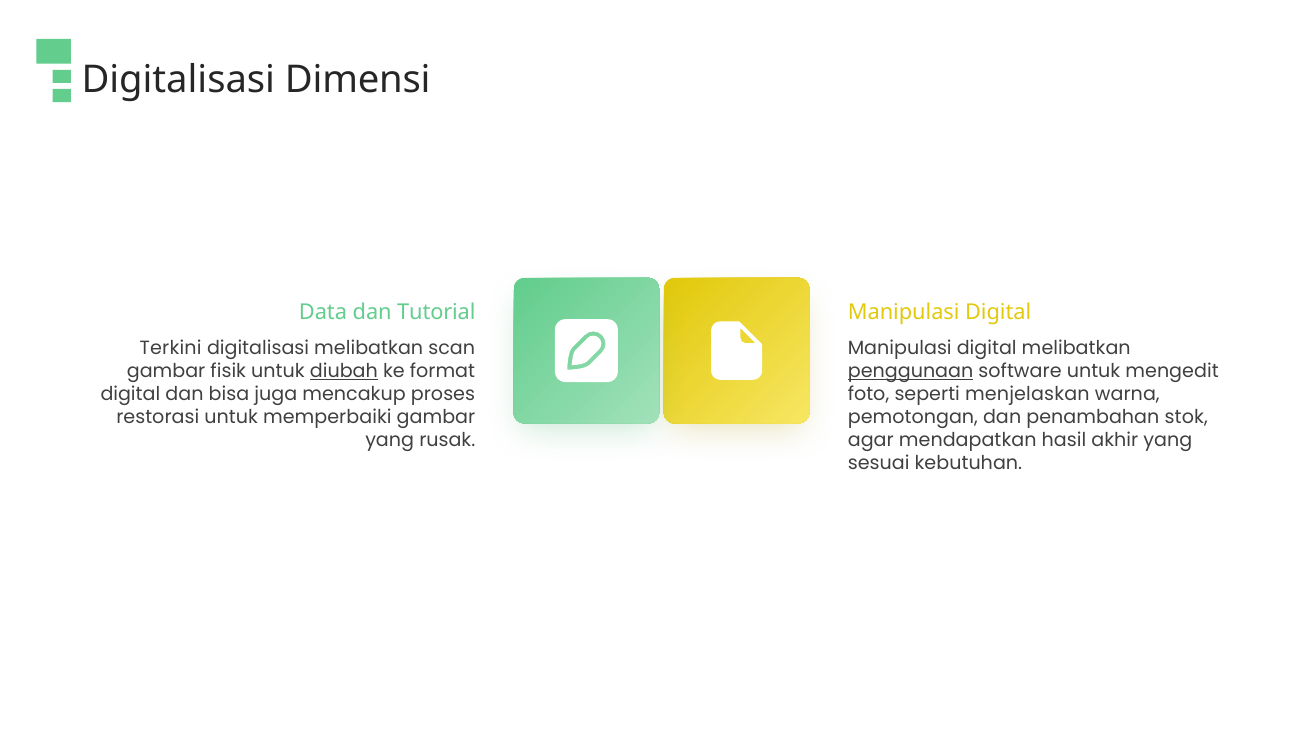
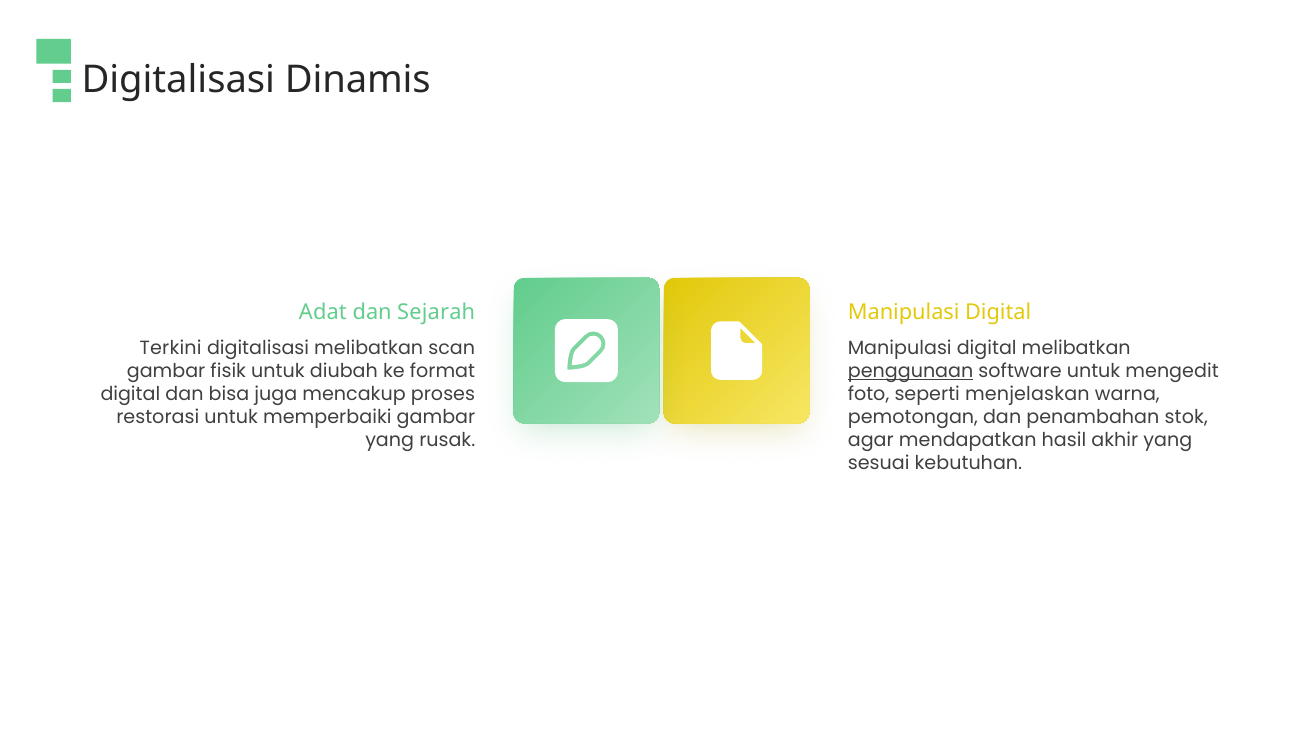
Dimensi: Dimensi -> Dinamis
Data: Data -> Adat
Tutorial: Tutorial -> Sejarah
diubah underline: present -> none
